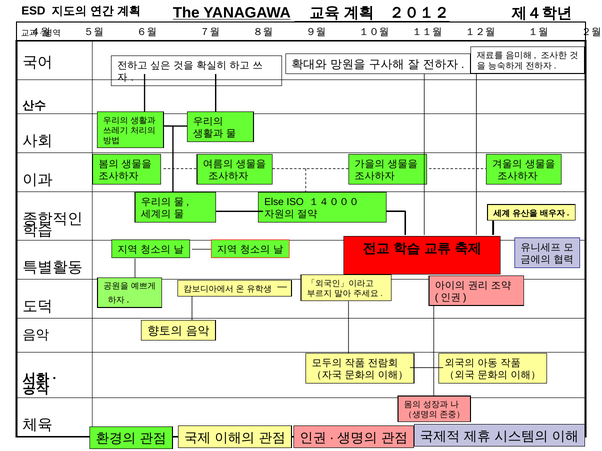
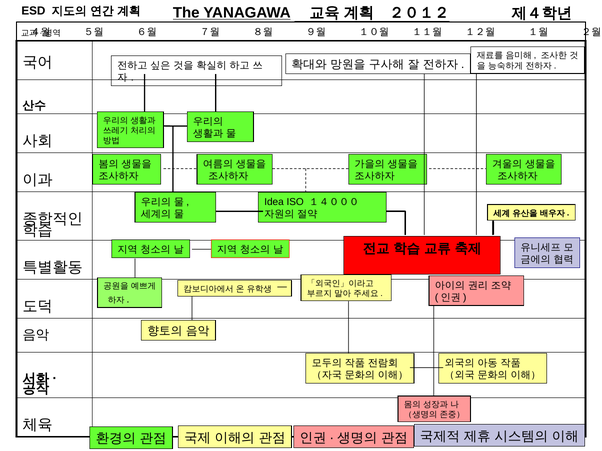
Else: Else -> Idea
